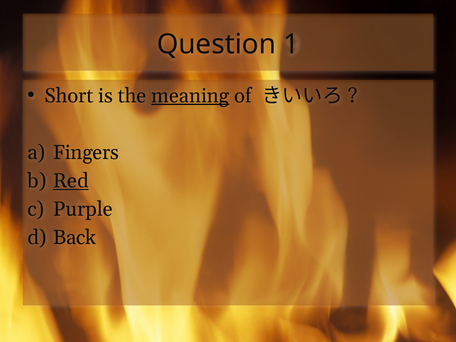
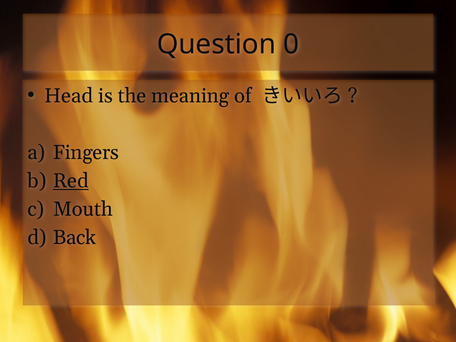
1: 1 -> 0
Short: Short -> Head
meaning underline: present -> none
Purple: Purple -> Mouth
